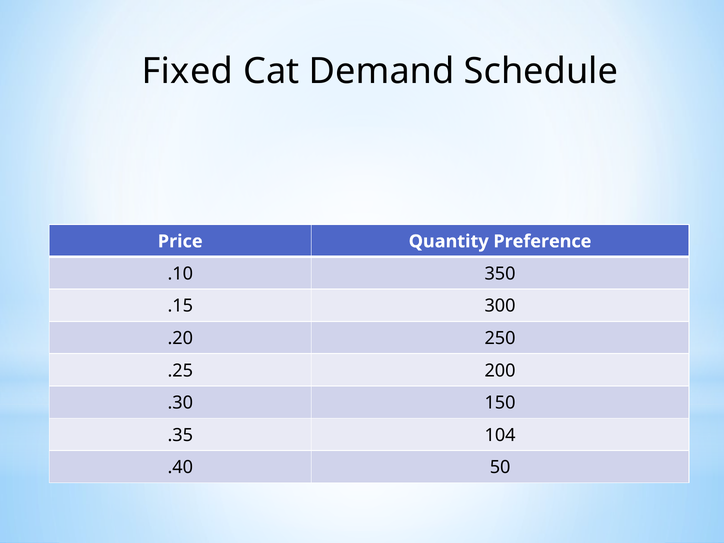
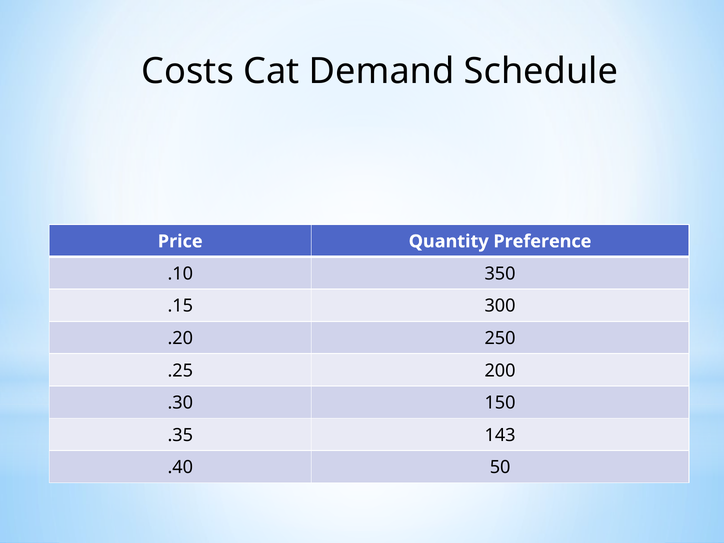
Fixed: Fixed -> Costs
104: 104 -> 143
